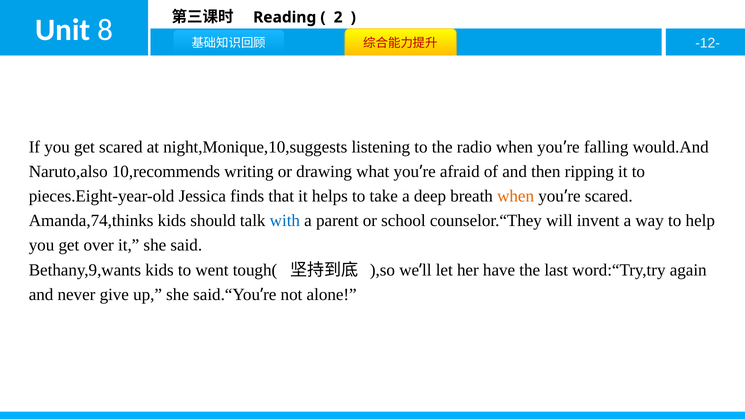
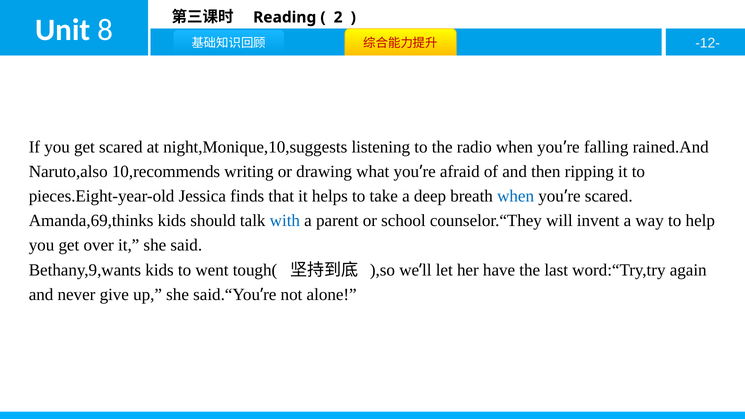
would.And: would.And -> rained.And
when at (516, 196) colour: orange -> blue
Amanda,74,thinks: Amanda,74,thinks -> Amanda,69,thinks
